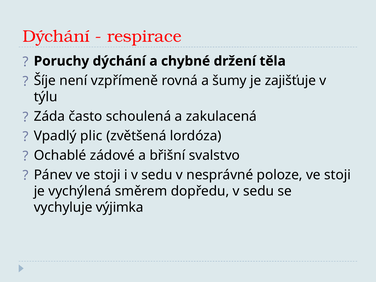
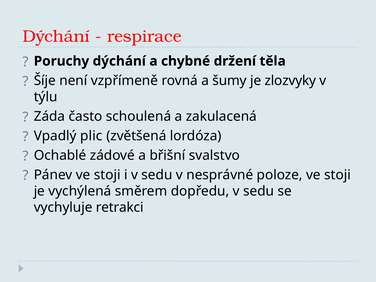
zajišťuje: zajišťuje -> zlozvyky
výjimka: výjimka -> retrakci
